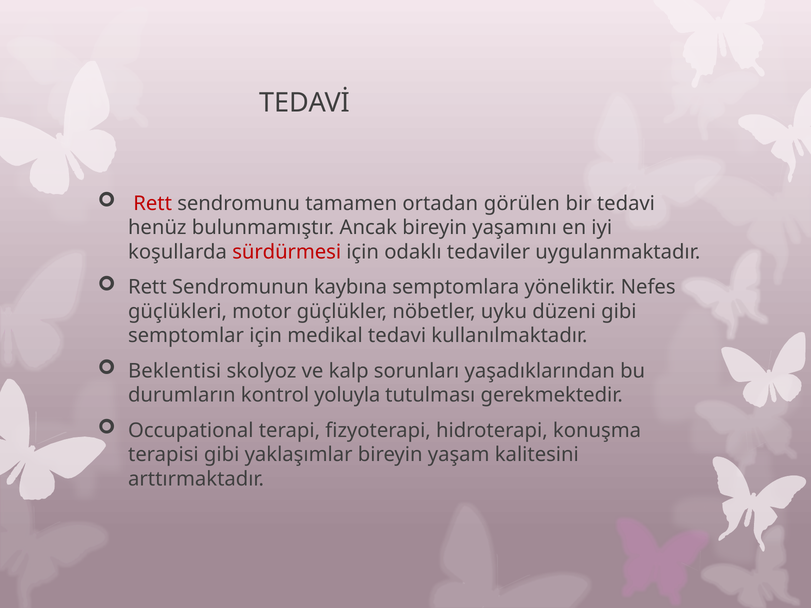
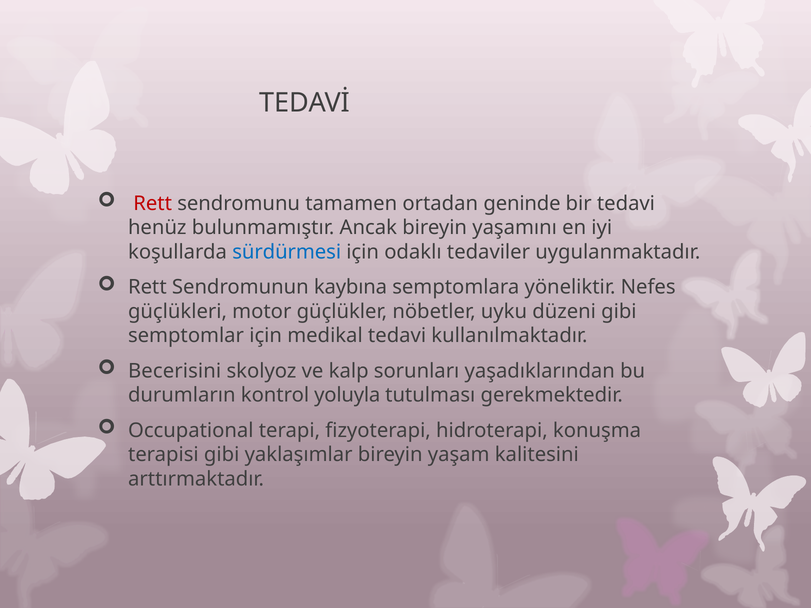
görülen: görülen -> geninde
sürdürmesi colour: red -> blue
Beklentisi: Beklentisi -> Becerisini
